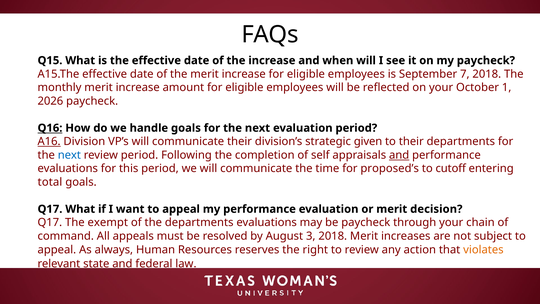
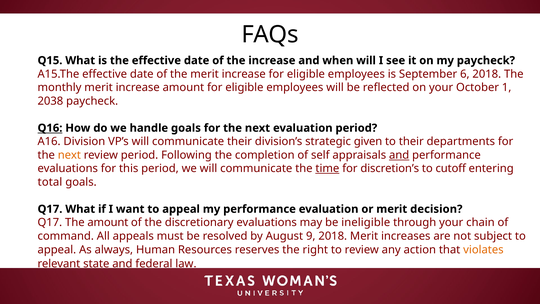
7: 7 -> 6
2026: 2026 -> 2038
A16 underline: present -> none
next at (69, 155) colour: blue -> orange
time underline: none -> present
proposed’s: proposed’s -> discretion’s
The exempt: exempt -> amount
the departments: departments -> discretionary
be paycheck: paycheck -> ineligible
3: 3 -> 9
